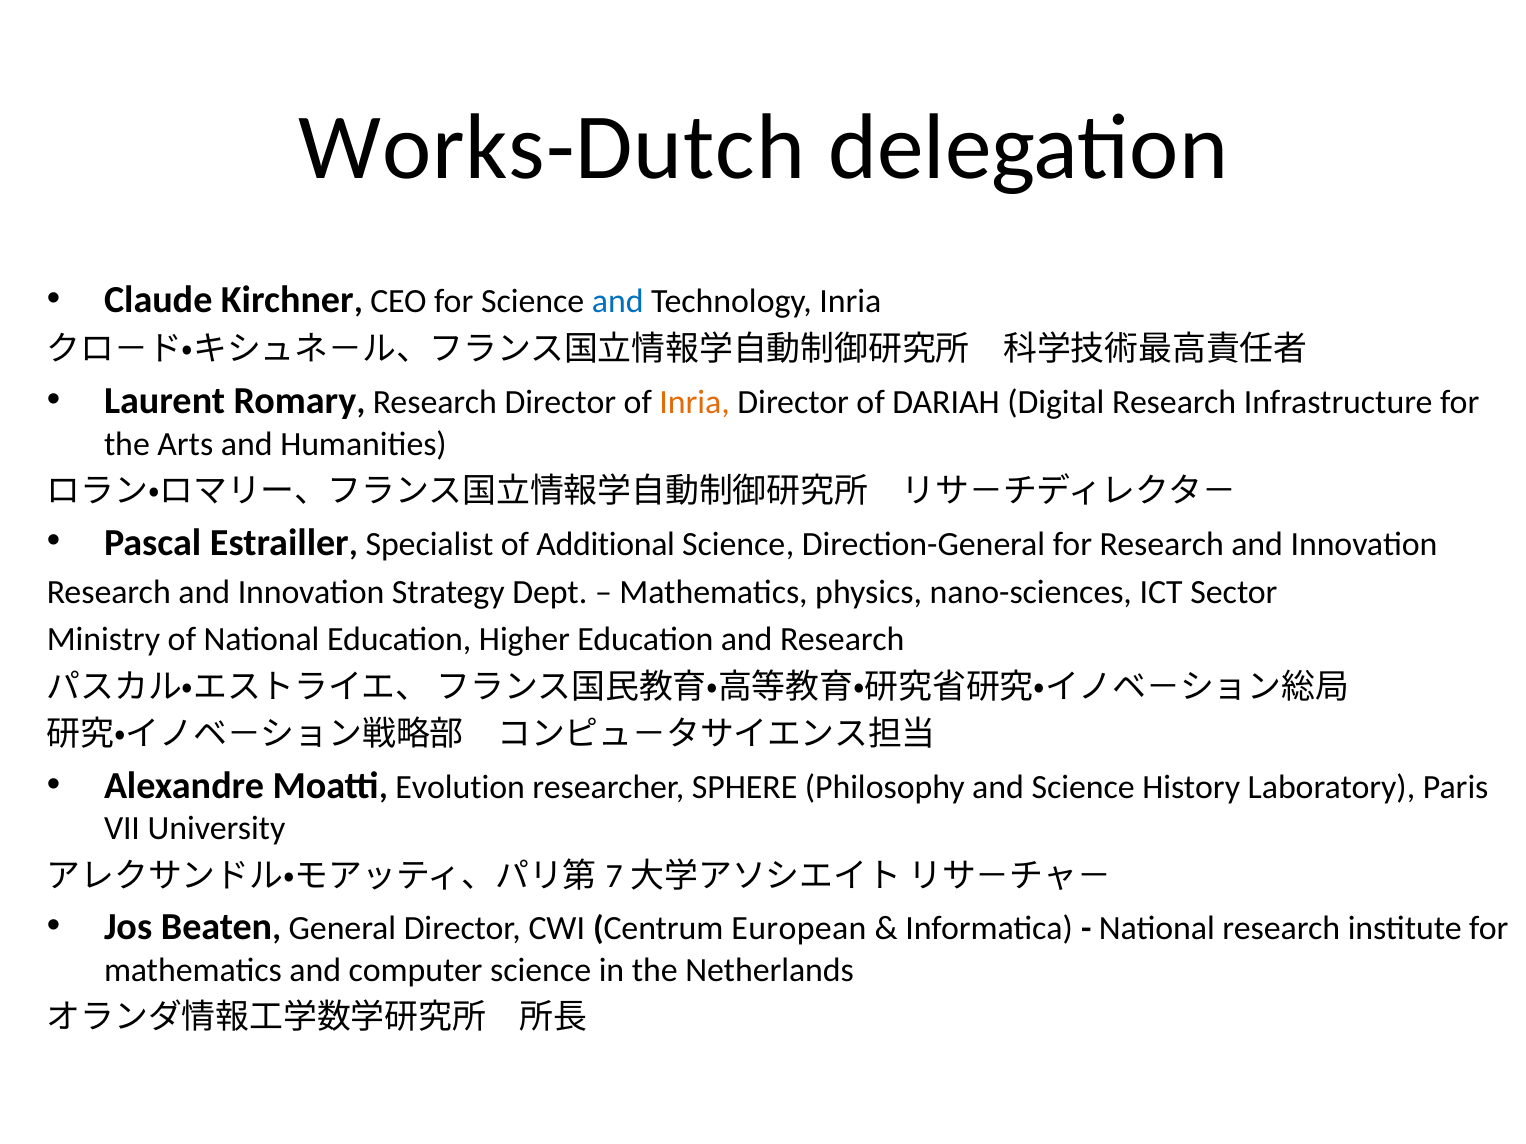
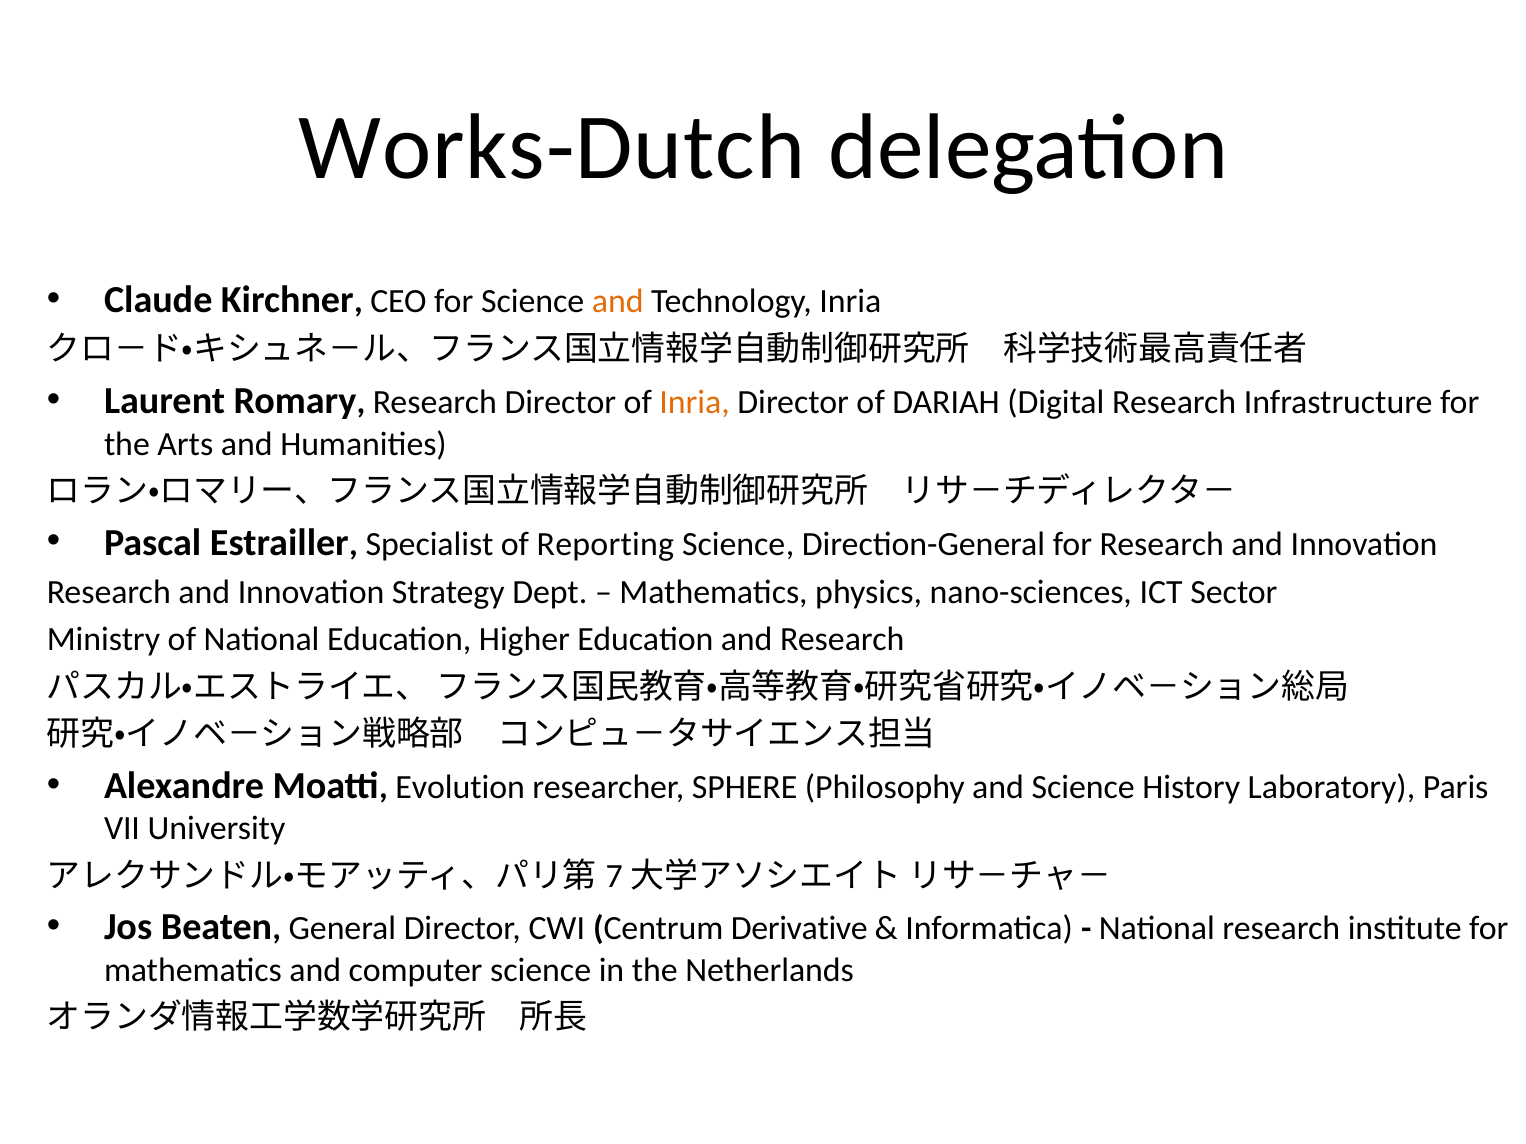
and at (618, 302) colour: blue -> orange
Additional: Additional -> Reporting
European: European -> Derivative
